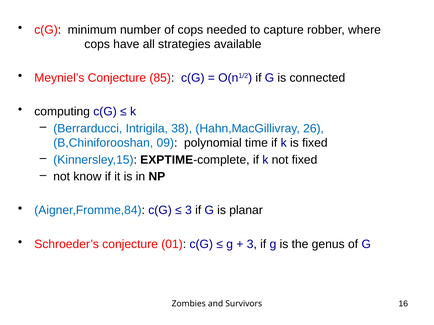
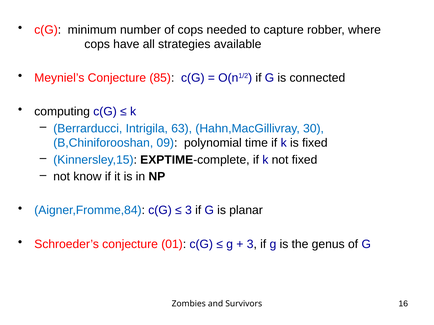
38: 38 -> 63
26: 26 -> 30
